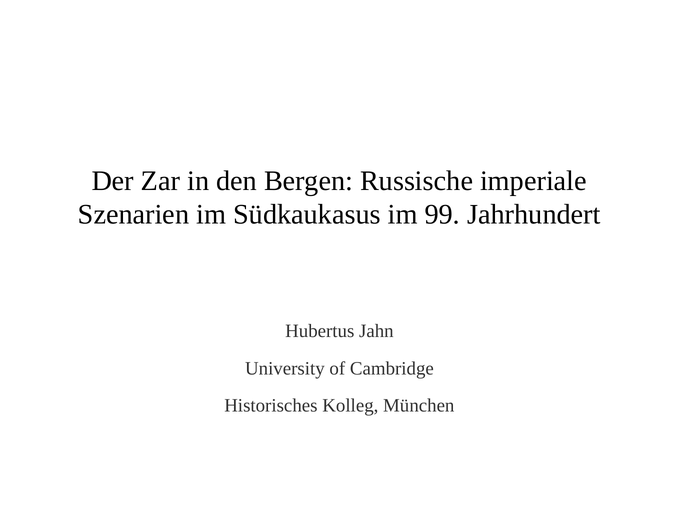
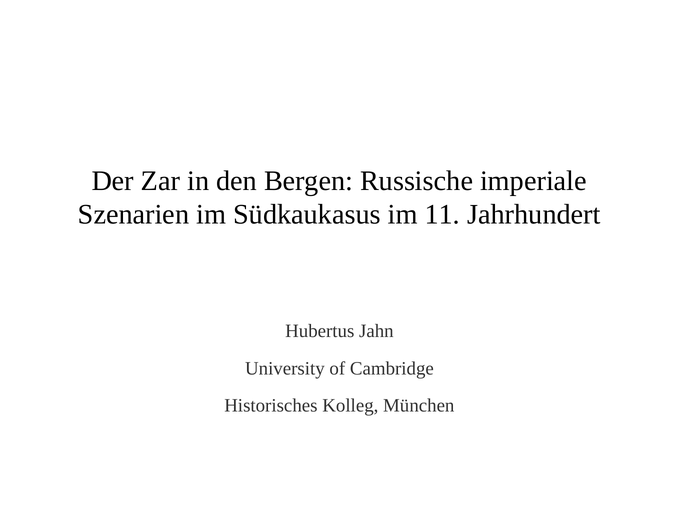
99: 99 -> 11
